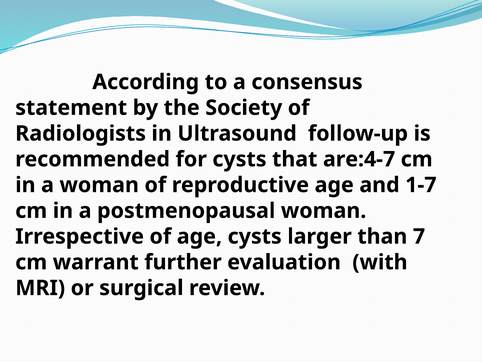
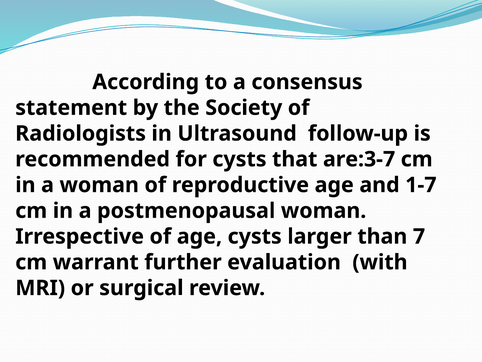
are:4-7: are:4-7 -> are:3-7
